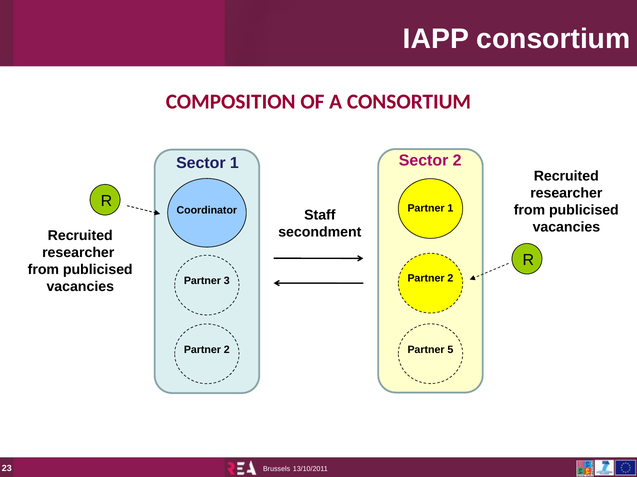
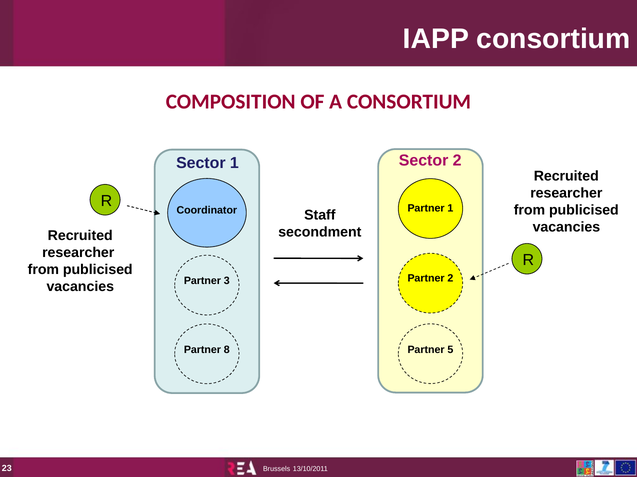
2 at (227, 350): 2 -> 8
